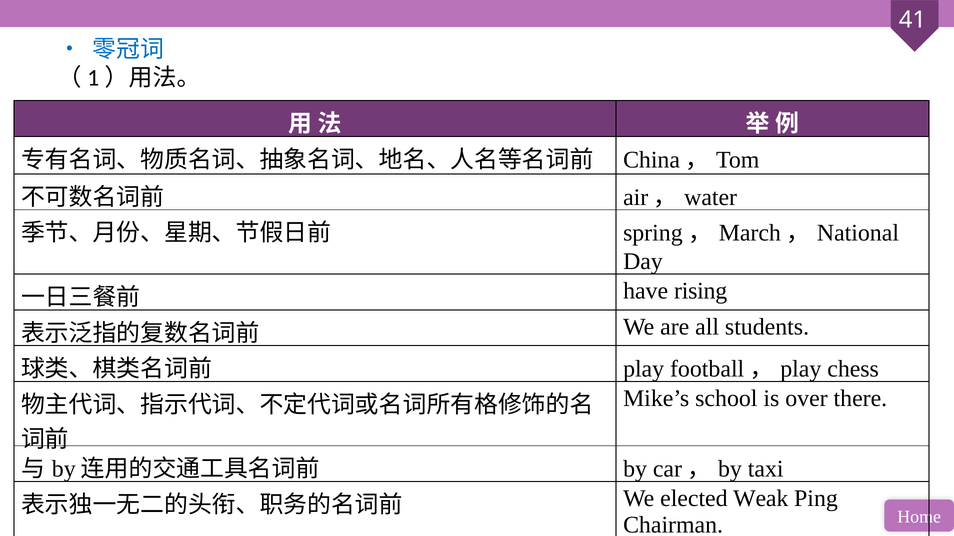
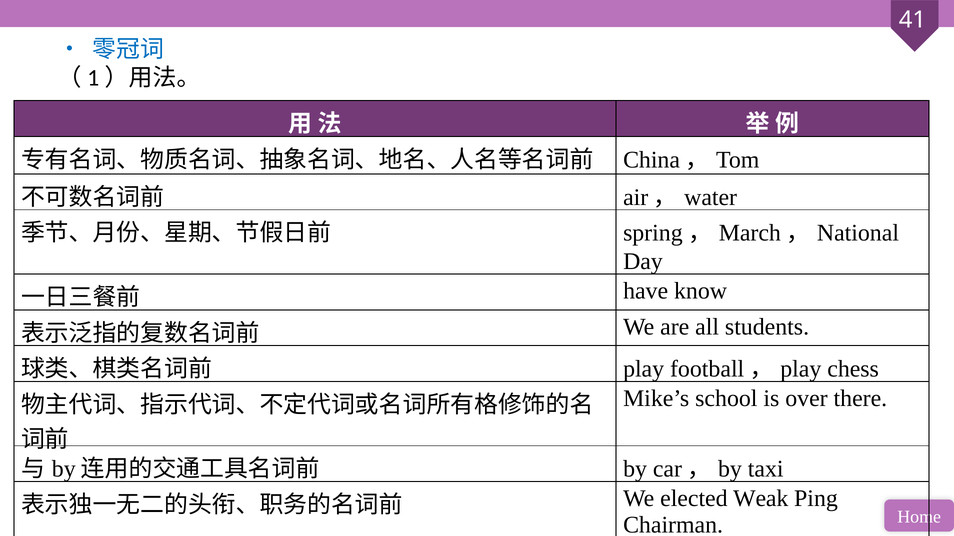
rising: rising -> know
